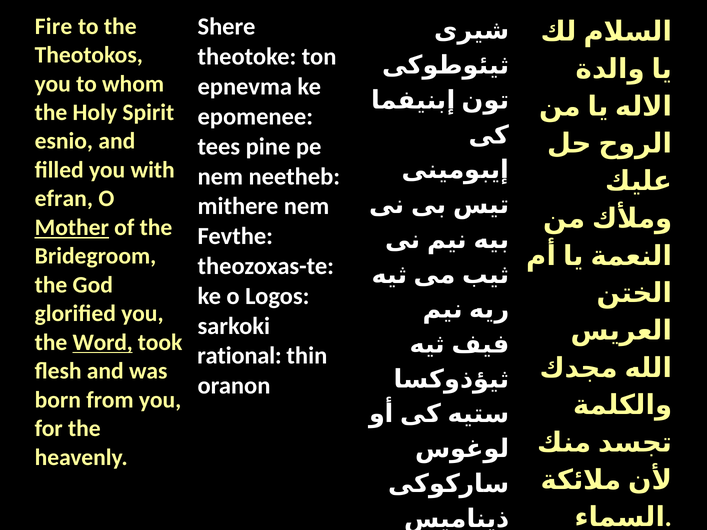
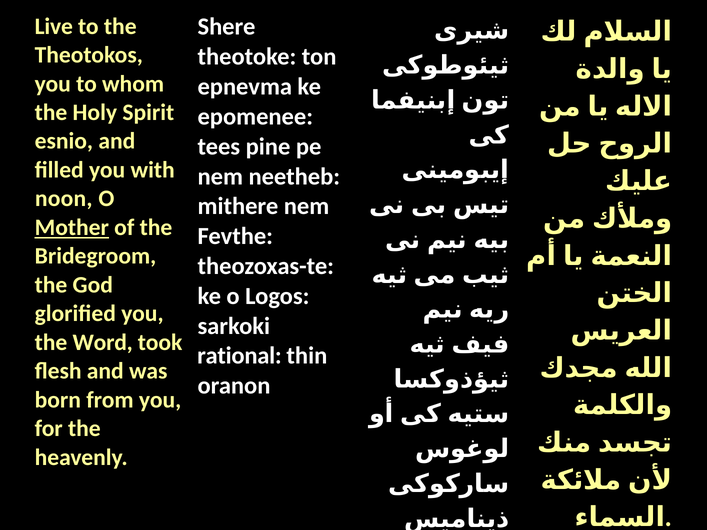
Fire: Fire -> Live
efran: efran -> noon
Word underline: present -> none
